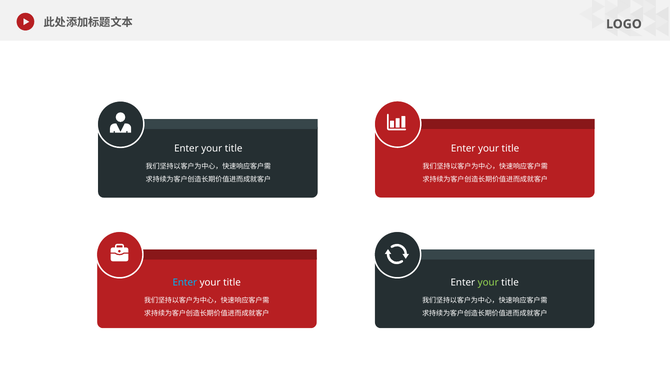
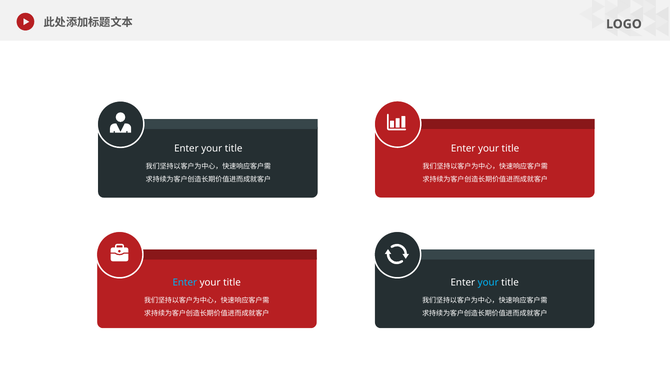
your at (488, 282) colour: light green -> light blue
